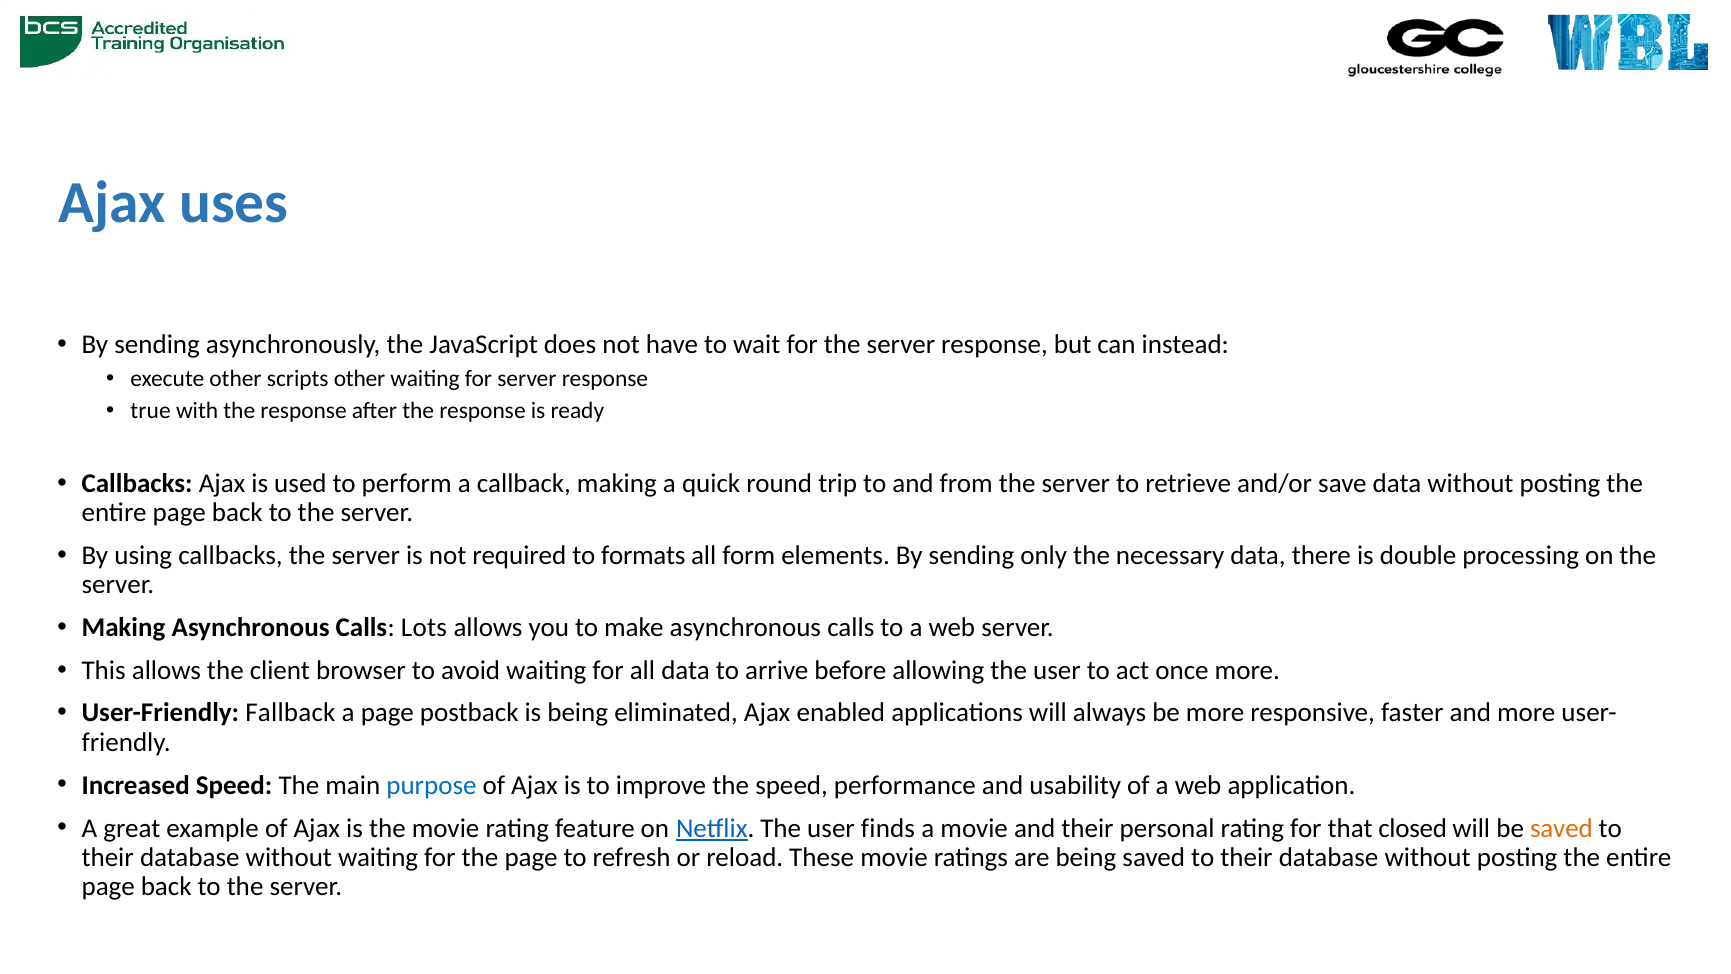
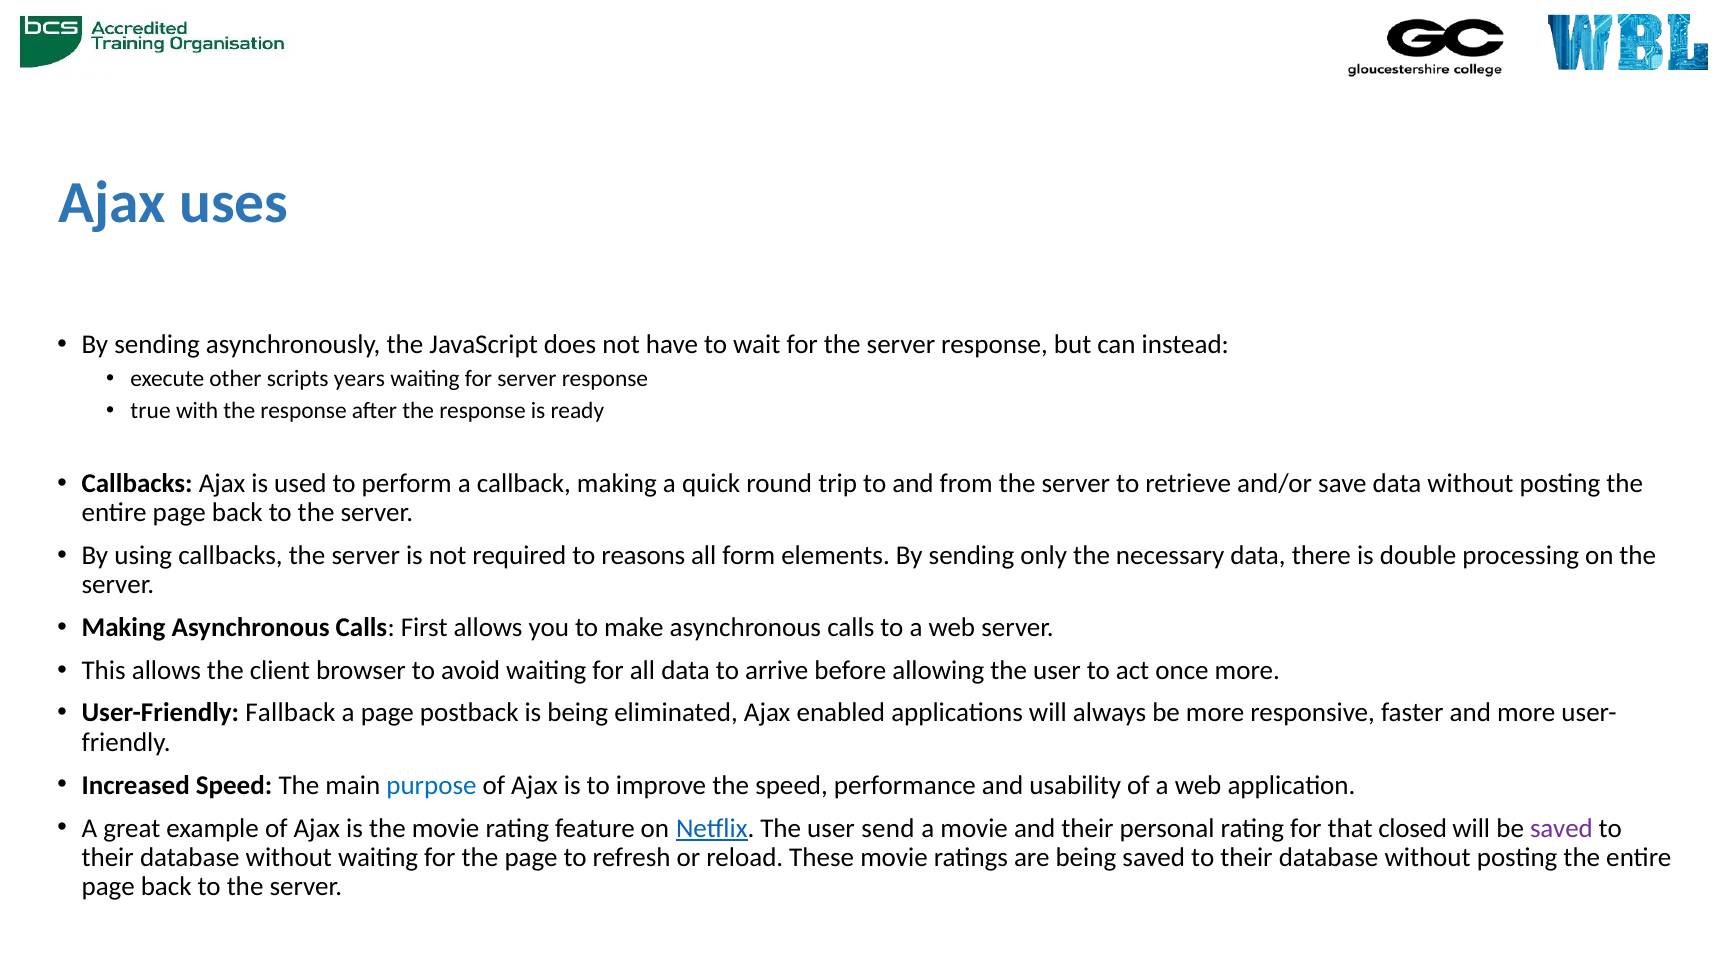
scripts other: other -> years
formats: formats -> reasons
Lots: Lots -> First
finds: finds -> send
saved at (1561, 828) colour: orange -> purple
